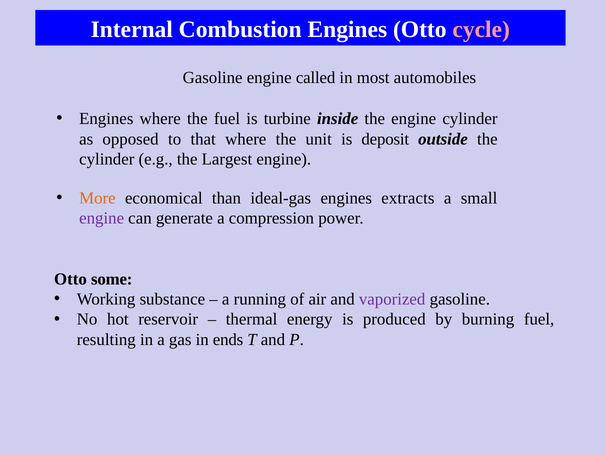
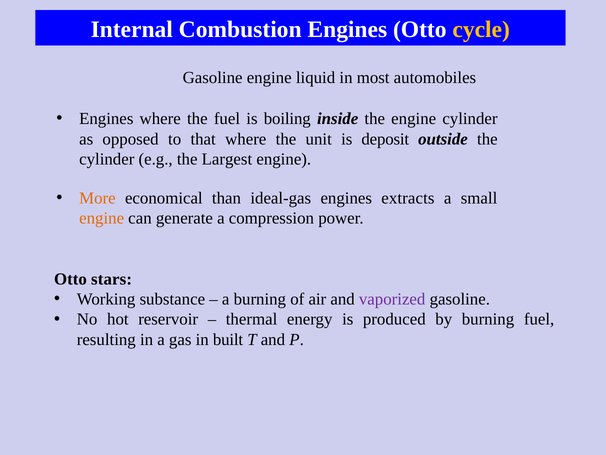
cycle colour: pink -> yellow
called: called -> liquid
turbine: turbine -> boiling
engine at (102, 218) colour: purple -> orange
some: some -> stars
a running: running -> burning
ends: ends -> built
